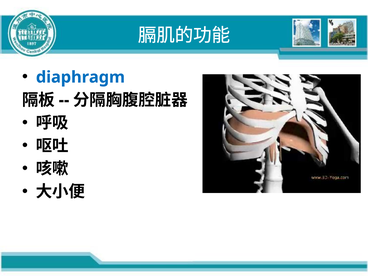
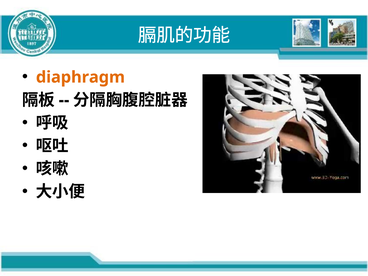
diaphragm colour: blue -> orange
